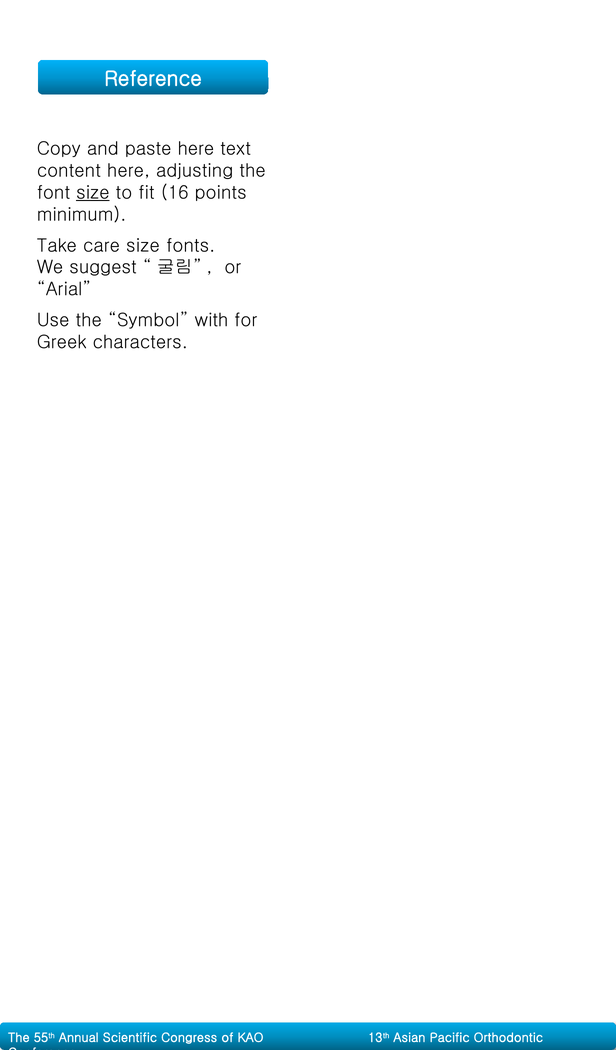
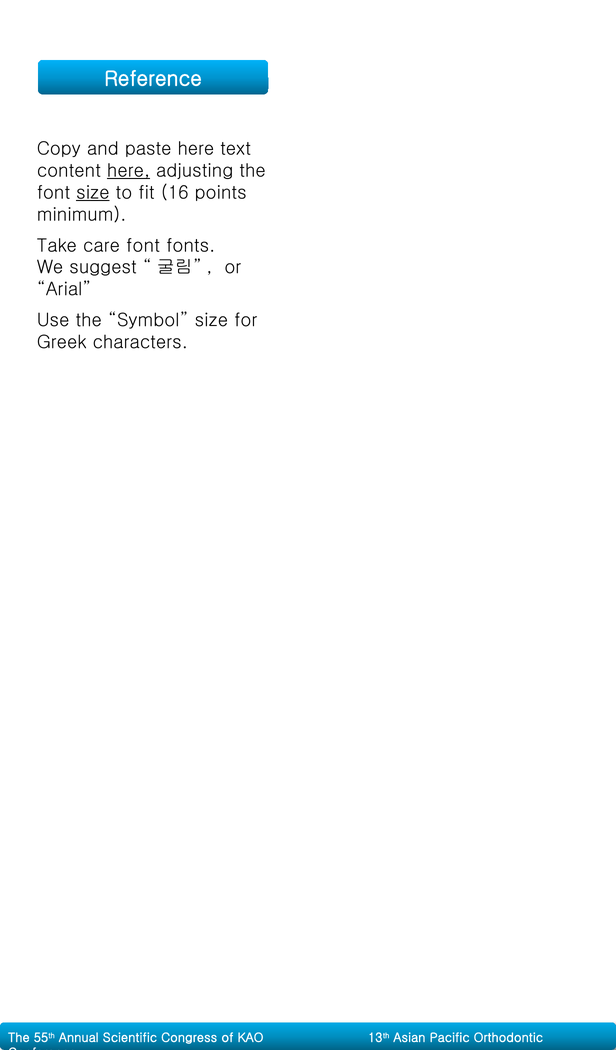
here at (129, 171) underline: none -> present
care size: size -> font
Symbol with: with -> size
